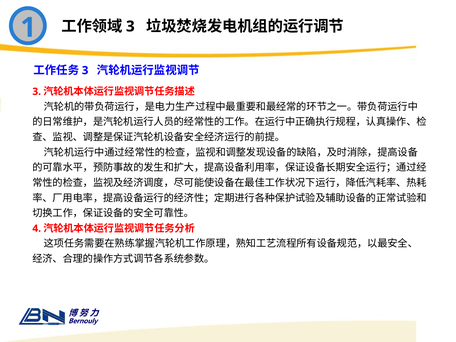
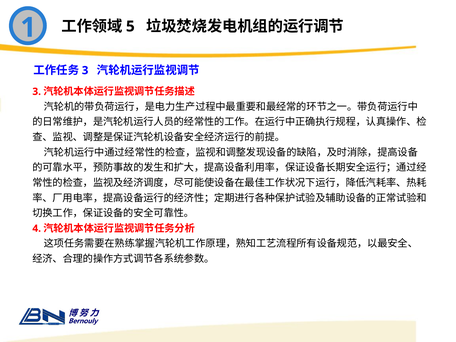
3 at (130, 26): 3 -> 5
